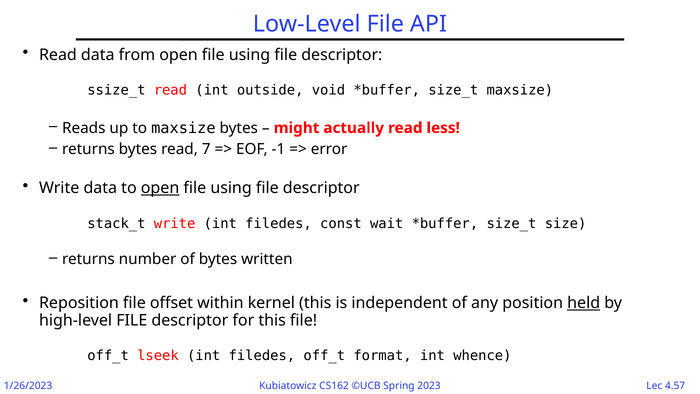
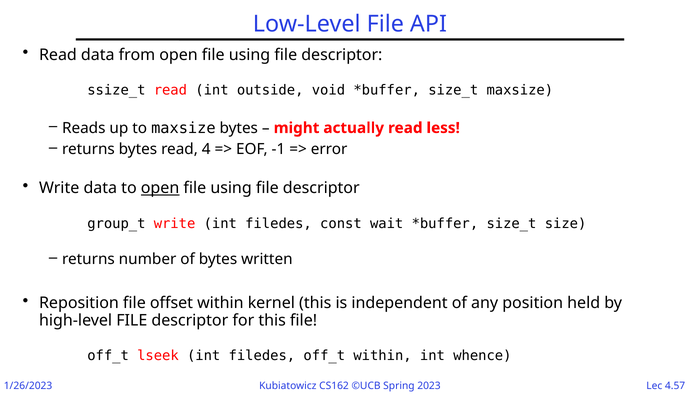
7: 7 -> 4
stack_t: stack_t -> group_t
held underline: present -> none
off_t format: format -> within
